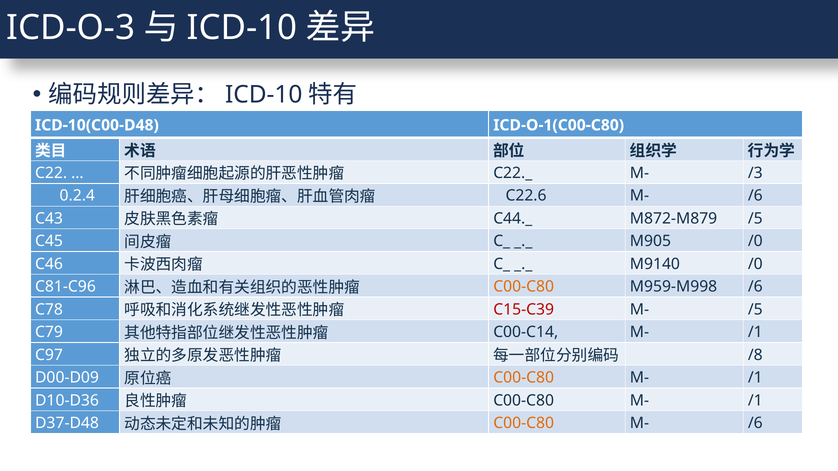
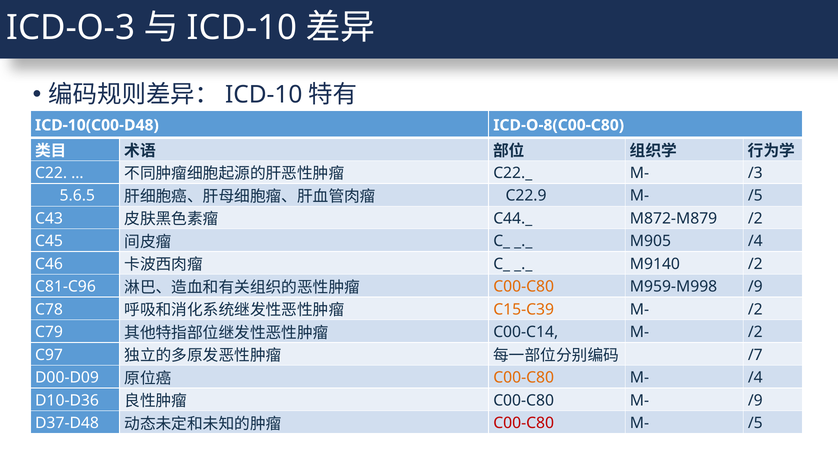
ICD-O-1(C00-C80: ICD-O-1(C00-C80 -> ICD-O-8(C00-C80
0.2.4: 0.2.4 -> 5.6.5
C22.6: C22.6 -> C22.9
/6 at (755, 196): /6 -> /5
M872-M879 /5: /5 -> /2
M905 /0: /0 -> /4
M9140 /0: /0 -> /2
M959-M998 /6: /6 -> /9
C15-C39 colour: red -> orange
/5 at (755, 310): /5 -> /2
C00-C14 M- /1: /1 -> /2
/8: /8 -> /7
/1 at (755, 378): /1 -> /4
/1 at (755, 401): /1 -> /9
C00-C80 at (524, 423) colour: orange -> red
/6 at (755, 423): /6 -> /5
